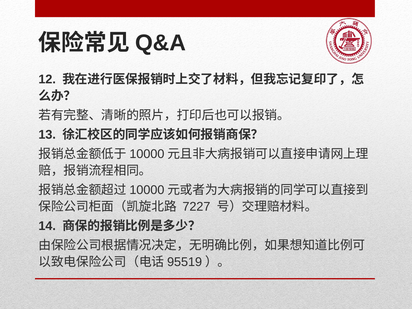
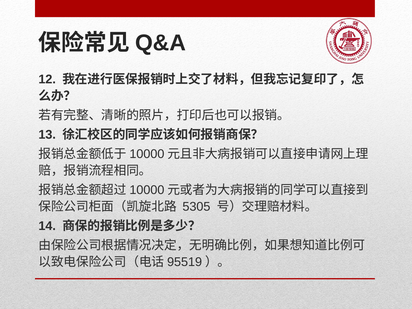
7227: 7227 -> 5305
